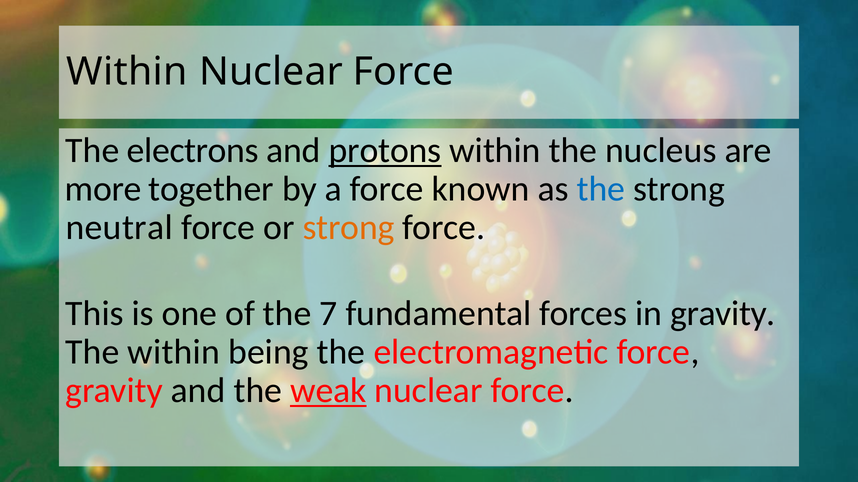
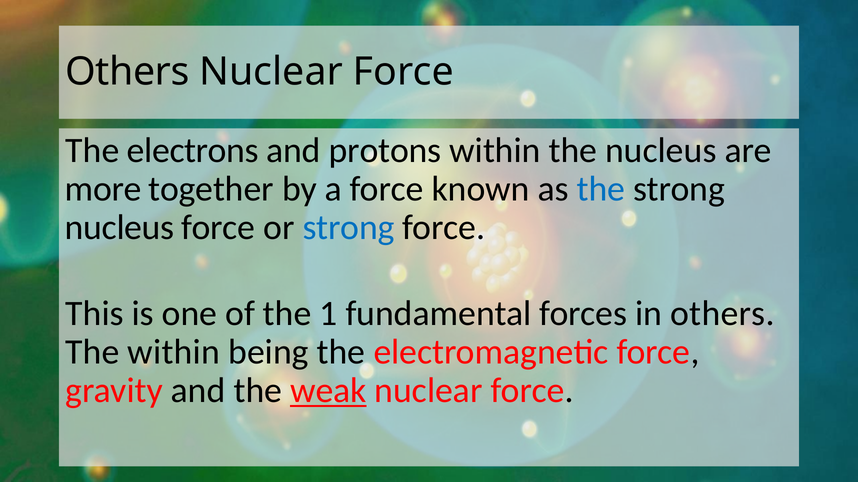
Within at (127, 72): Within -> Others
protons underline: present -> none
neutral at (119, 228): neutral -> nucleus
strong at (349, 228) colour: orange -> blue
7: 7 -> 1
in gravity: gravity -> others
